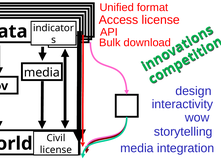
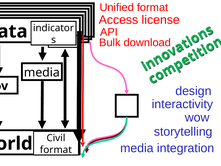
license at (56, 150): license -> format
